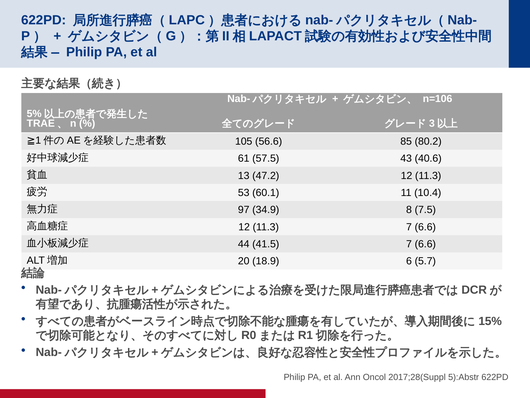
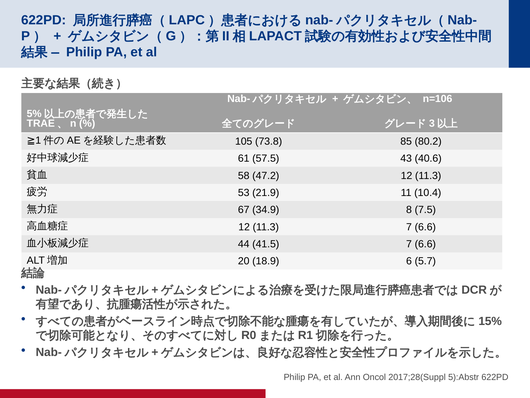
56.6: 56.6 -> 73.8
13: 13 -> 58
60.1: 60.1 -> 21.9
97: 97 -> 67
